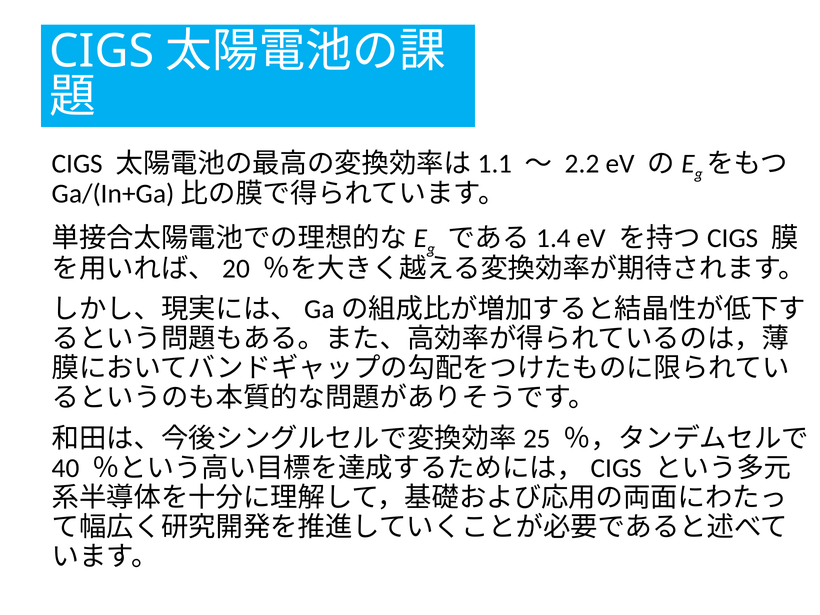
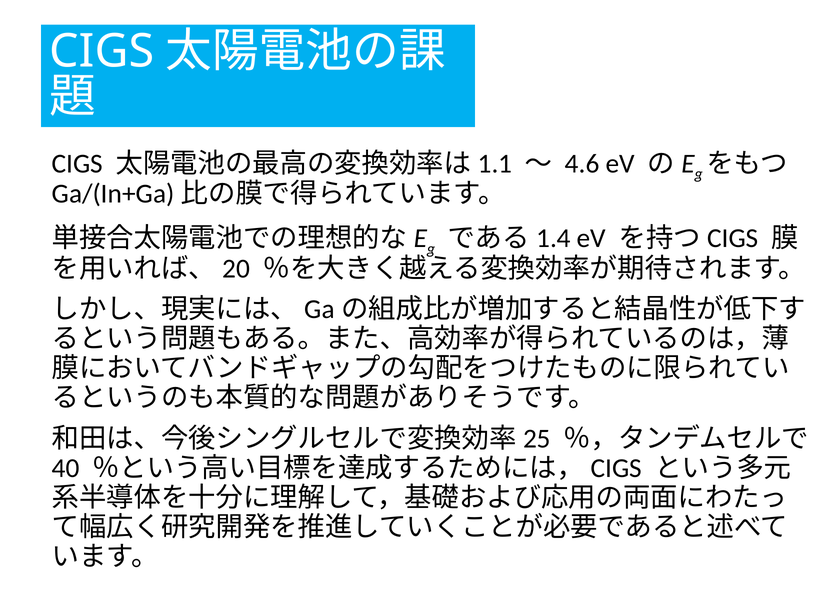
2.2: 2.2 -> 4.6
